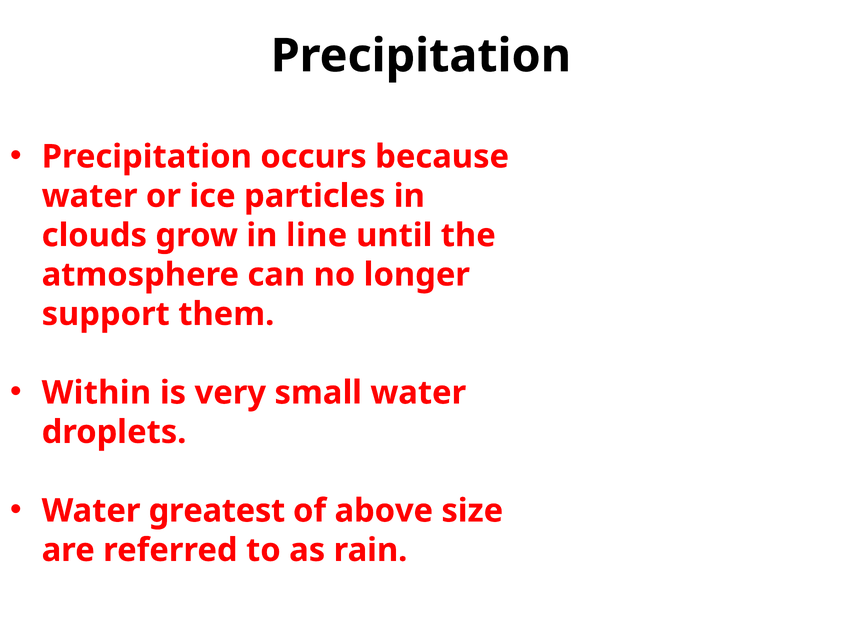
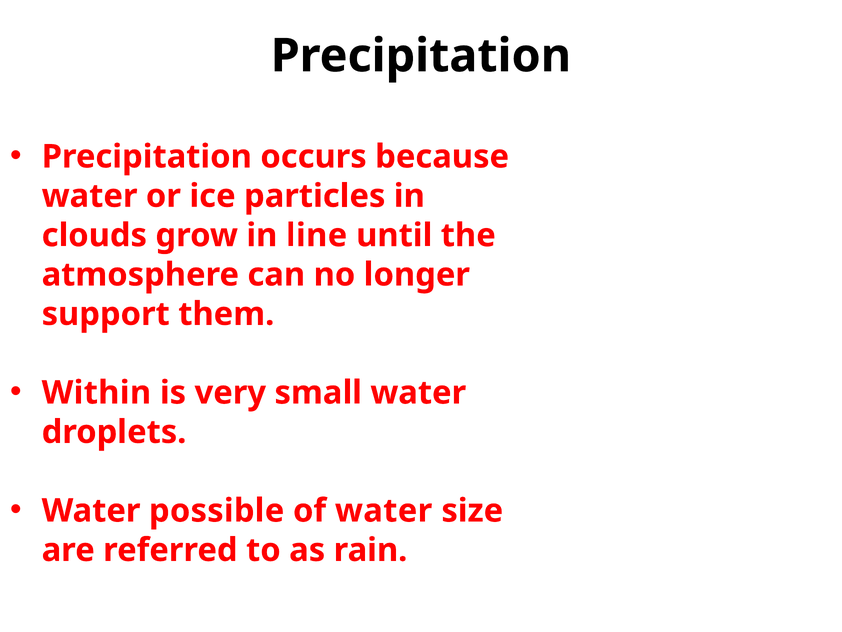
greatest: greatest -> possible
of above: above -> water
